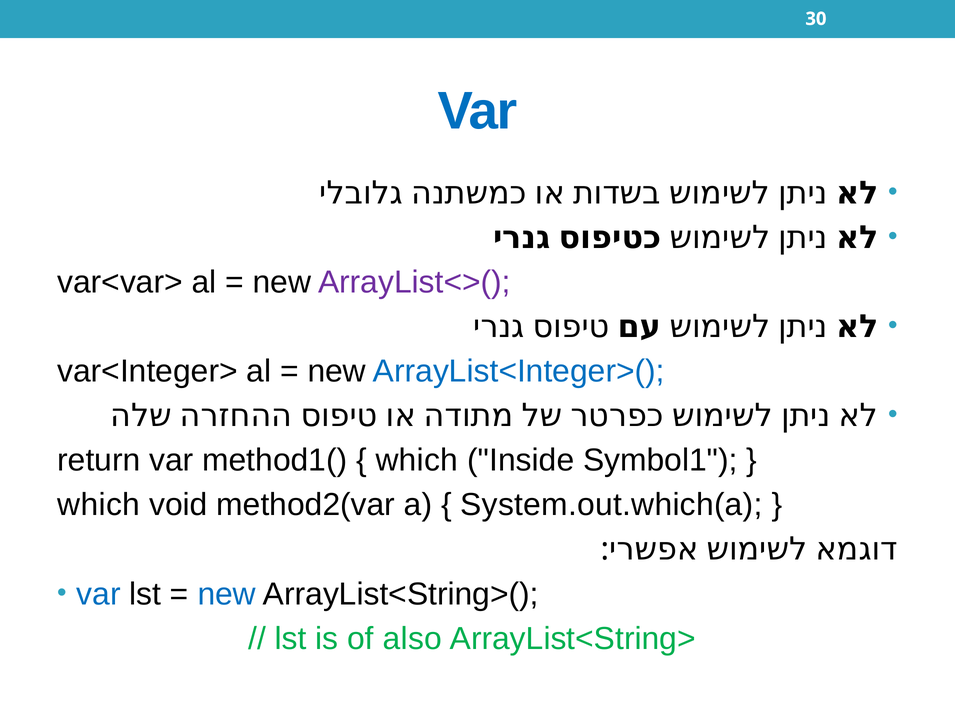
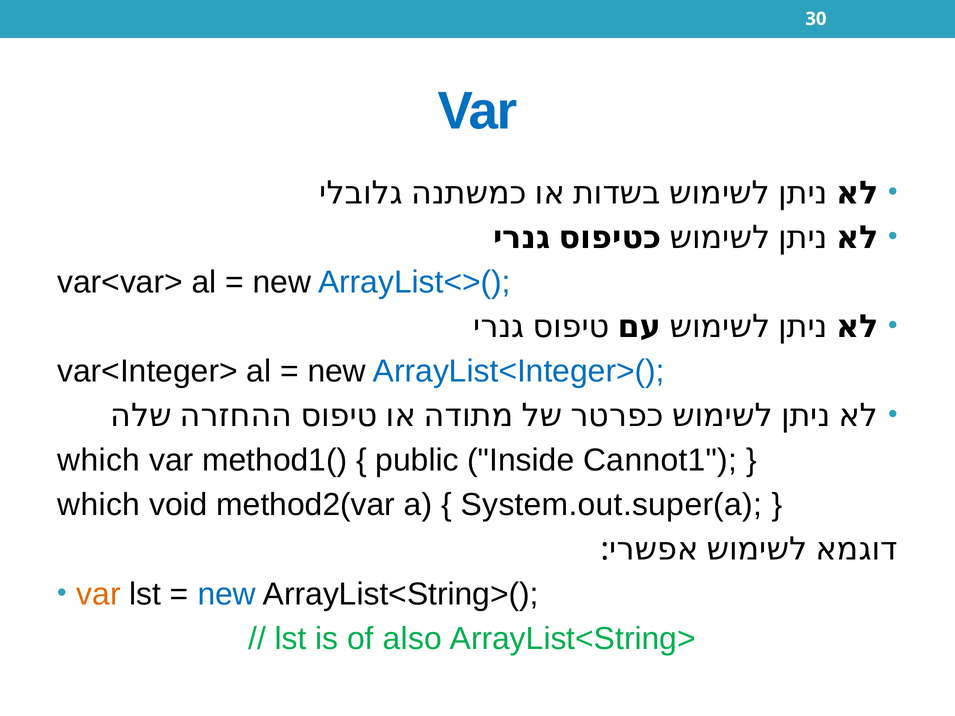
ArrayList<>( colour: purple -> blue
return at (99, 461): return -> which
which at (417, 461): which -> public
Symbol1: Symbol1 -> Cannot1
System.out.which(a: System.out.which(a -> System.out.super(a
var at (99, 594) colour: blue -> orange
